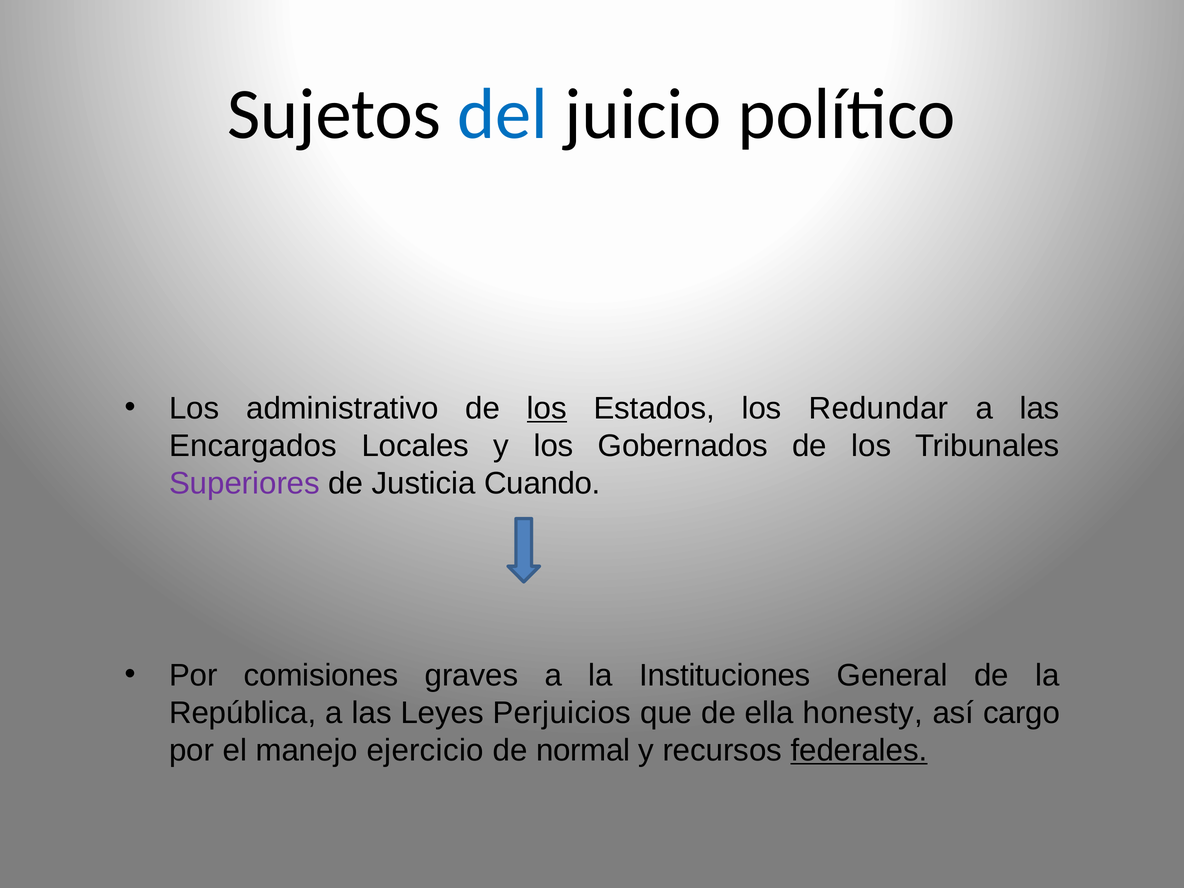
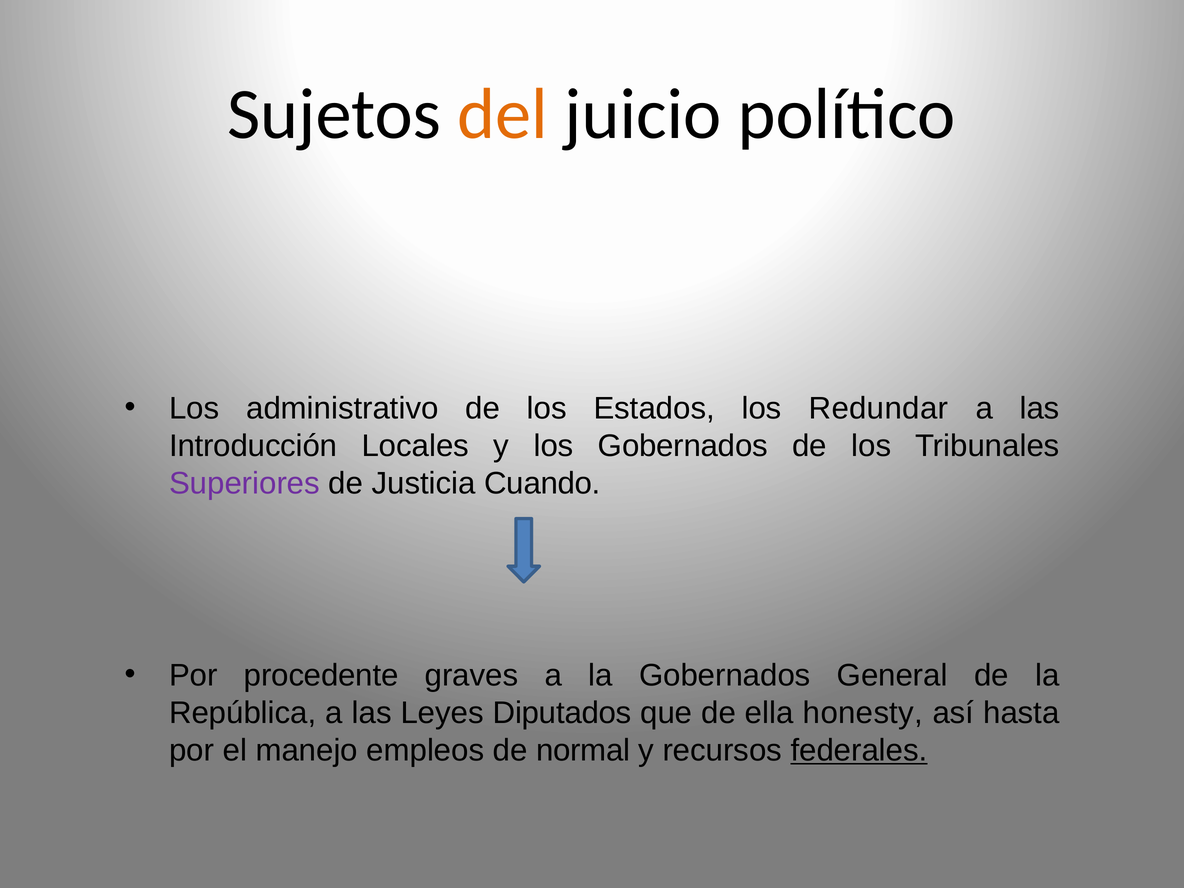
del colour: blue -> orange
los at (547, 408) underline: present -> none
Encargados: Encargados -> Introducción
comisiones: comisiones -> procedente
la Instituciones: Instituciones -> Gobernados
Perjuicios: Perjuicios -> Diputados
cargo: cargo -> hasta
ejercicio: ejercicio -> empleos
